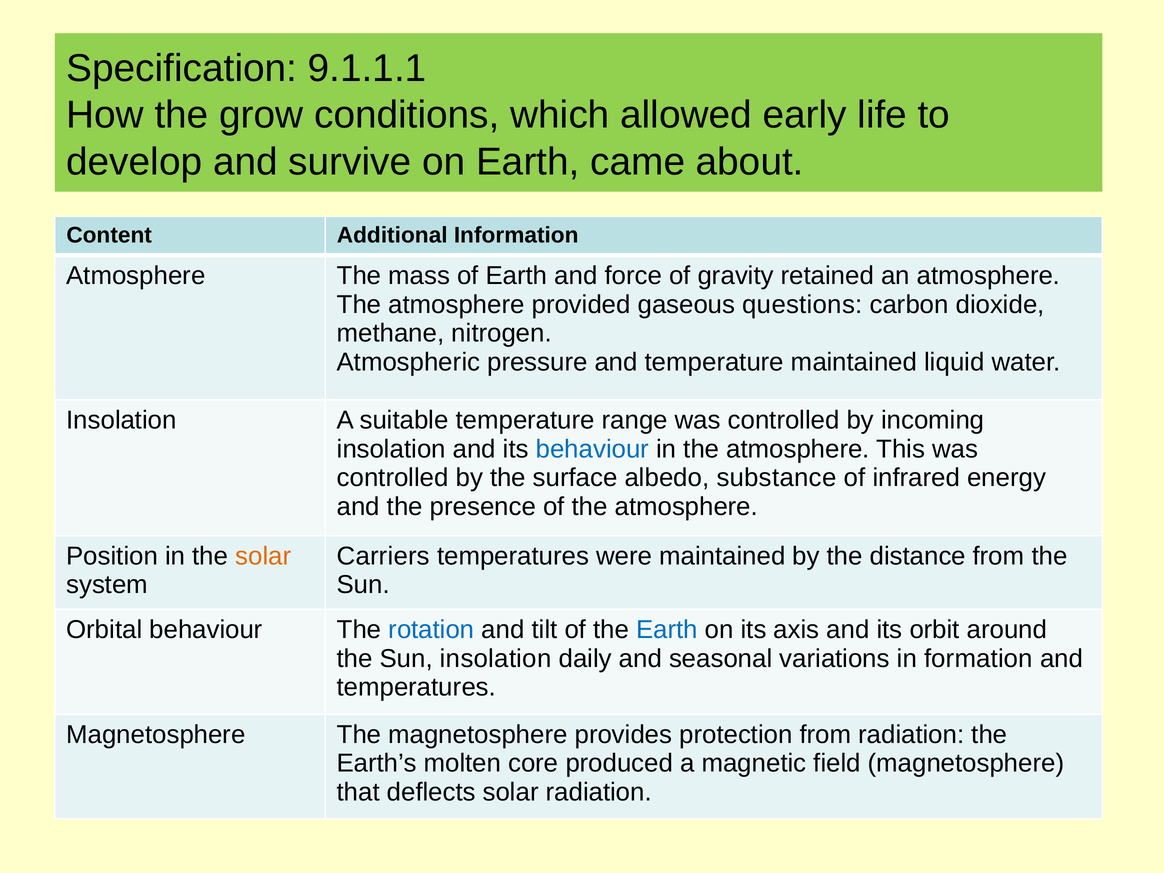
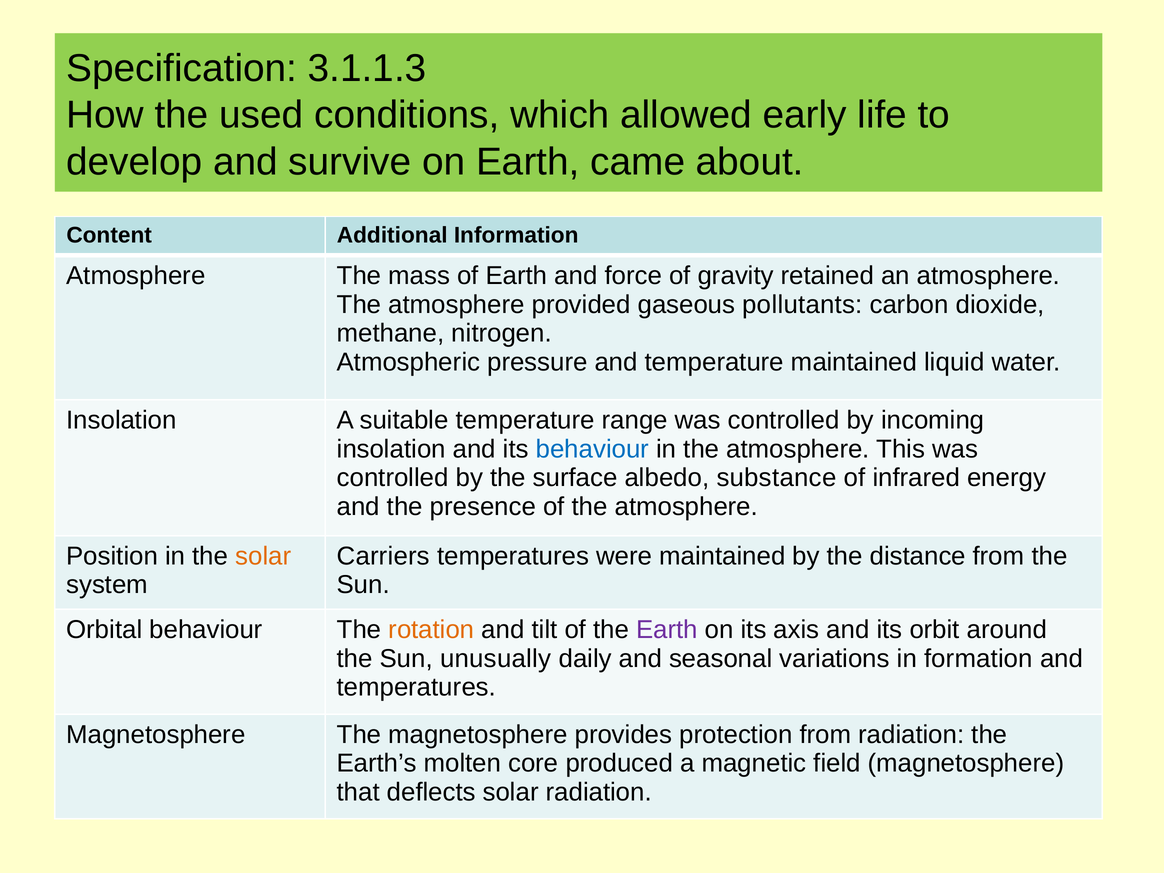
9.1.1.1: 9.1.1.1 -> 3.1.1.3
grow: grow -> used
questions: questions -> pollutants
rotation colour: blue -> orange
Earth at (667, 630) colour: blue -> purple
Sun insolation: insolation -> unusually
